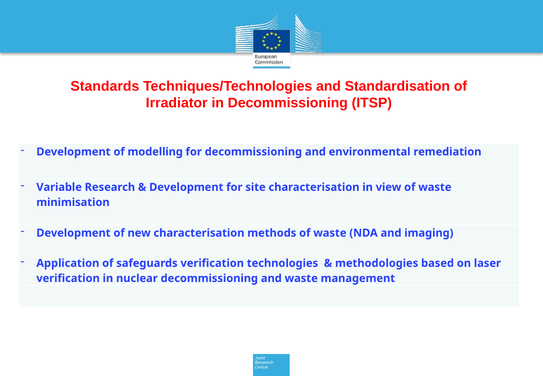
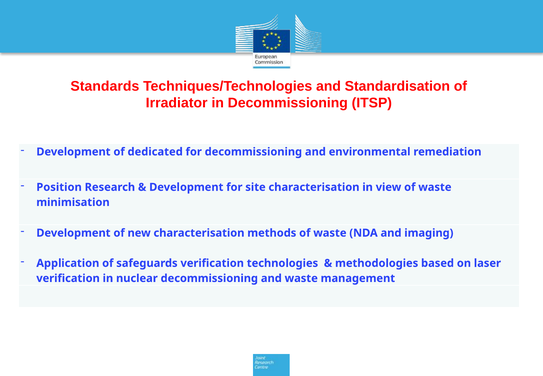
modelling: modelling -> dedicated
Variable: Variable -> Position
